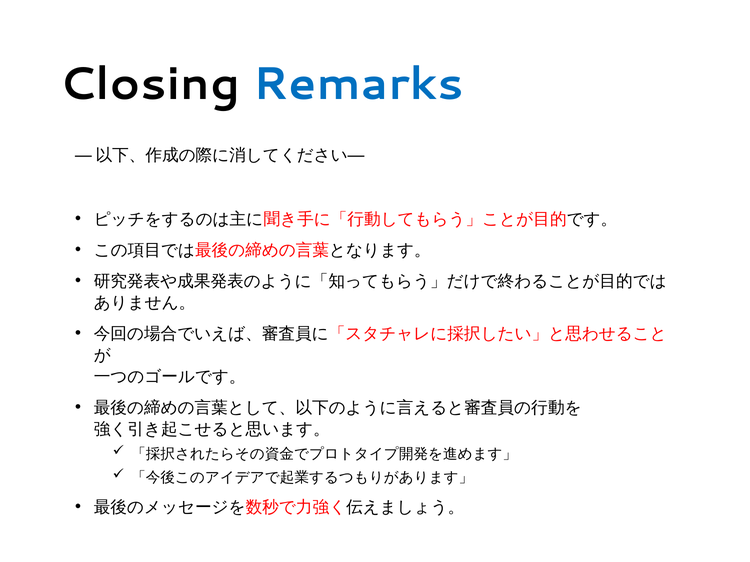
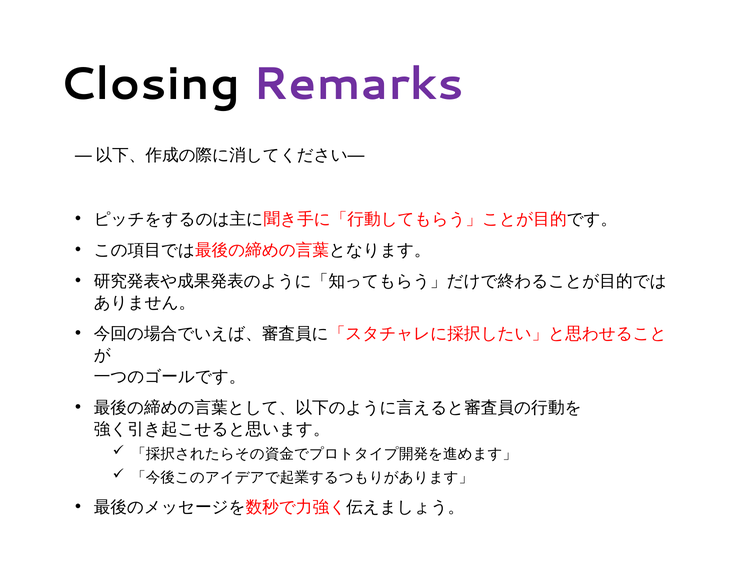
Remarks colour: blue -> purple
